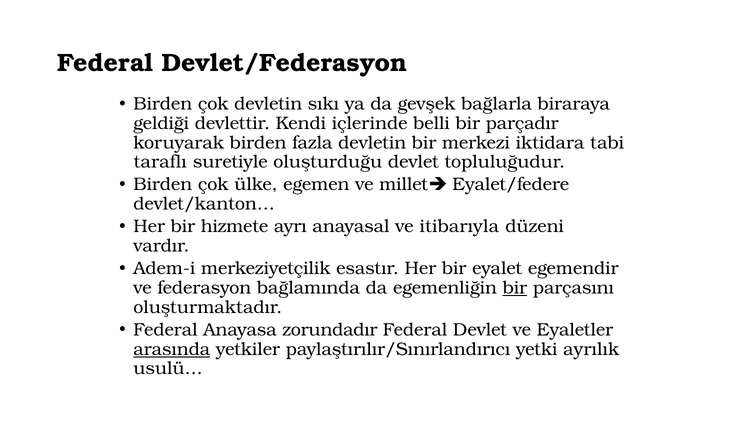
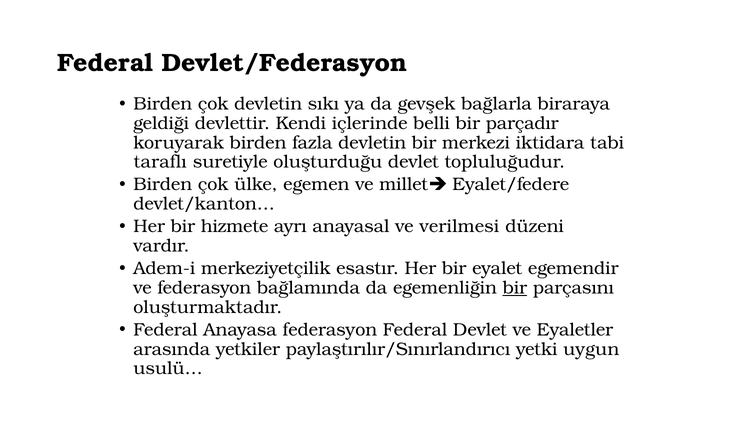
itibarıyla: itibarıyla -> verilmesi
Anayasa zorundadır: zorundadır -> federasyon
arasında underline: present -> none
ayrılık: ayrılık -> uygun
